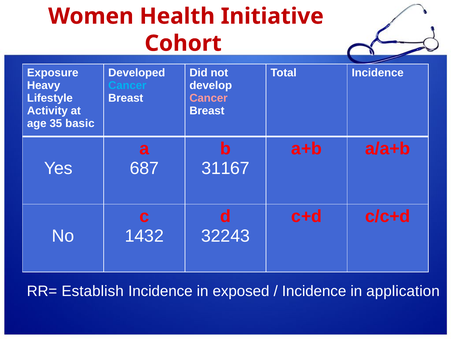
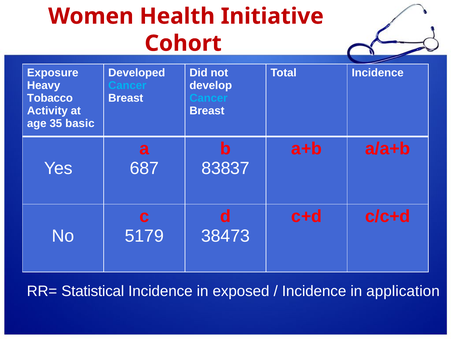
Lifestyle: Lifestyle -> Tobacco
Cancer at (209, 98) colour: pink -> light blue
31167: 31167 -> 83837
1432: 1432 -> 5179
32243: 32243 -> 38473
Establish: Establish -> Statistical
